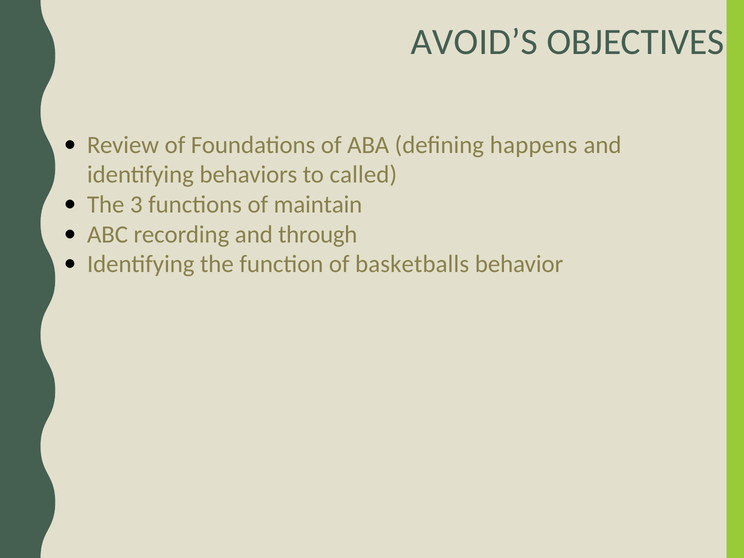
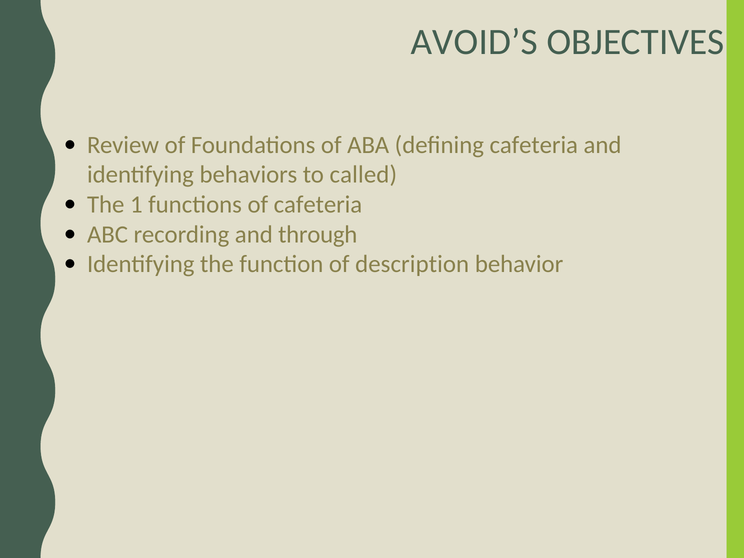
defining happens: happens -> cafeteria
3: 3 -> 1
of maintain: maintain -> cafeteria
basketballs: basketballs -> description
